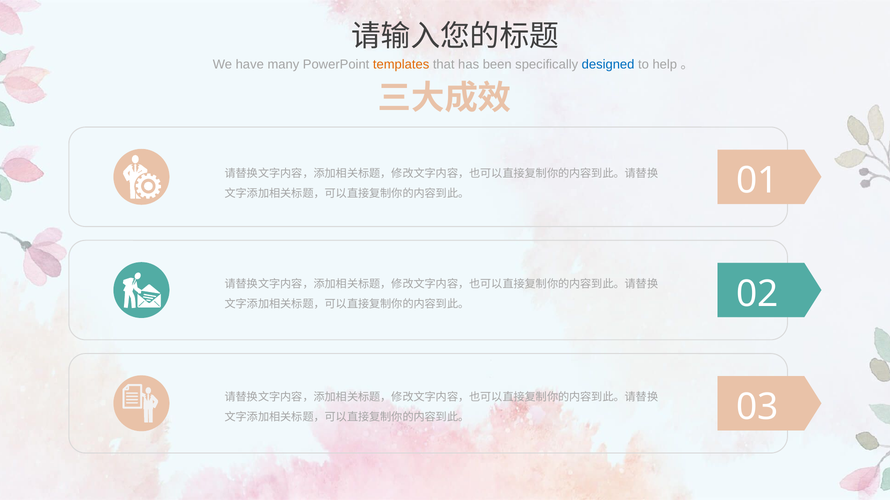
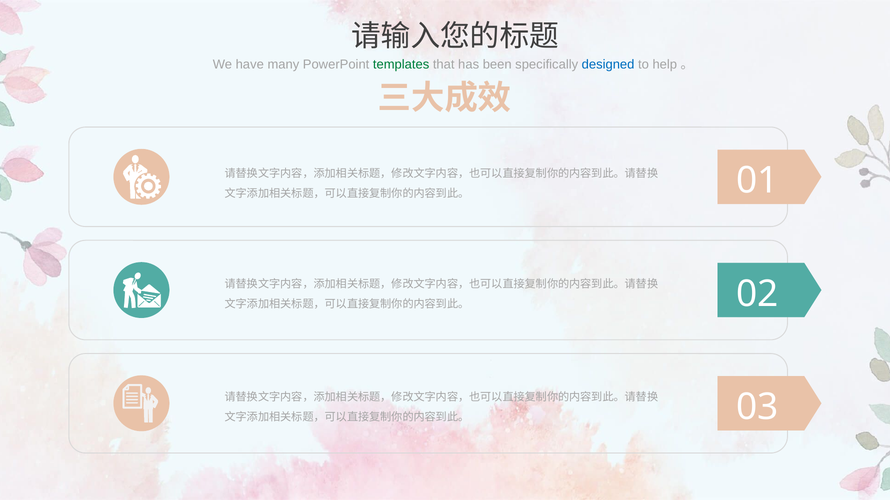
templates colour: orange -> green
